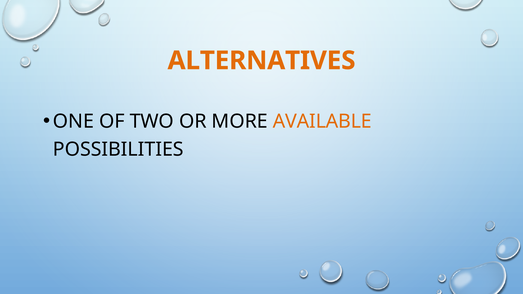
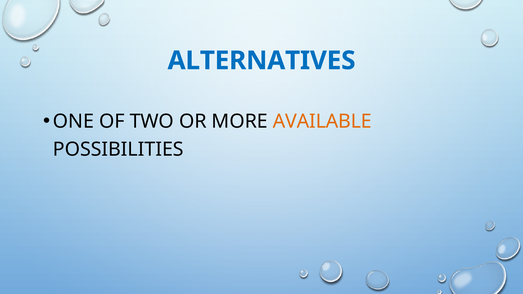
ALTERNATIVES colour: orange -> blue
